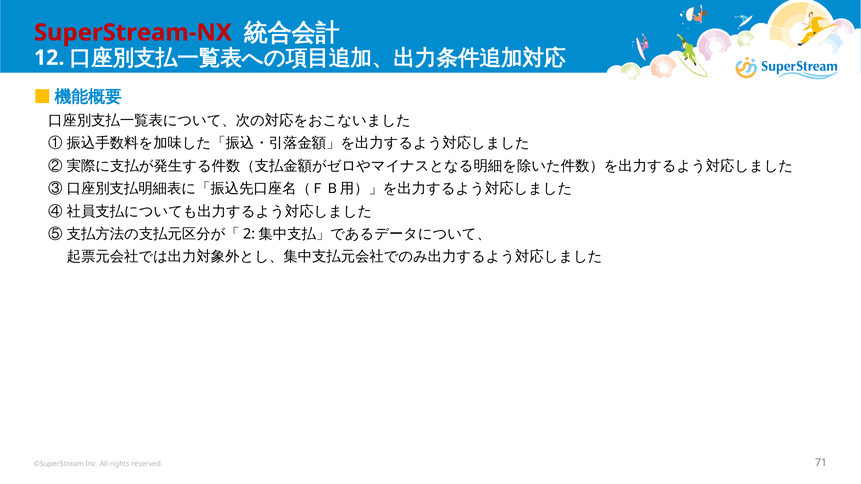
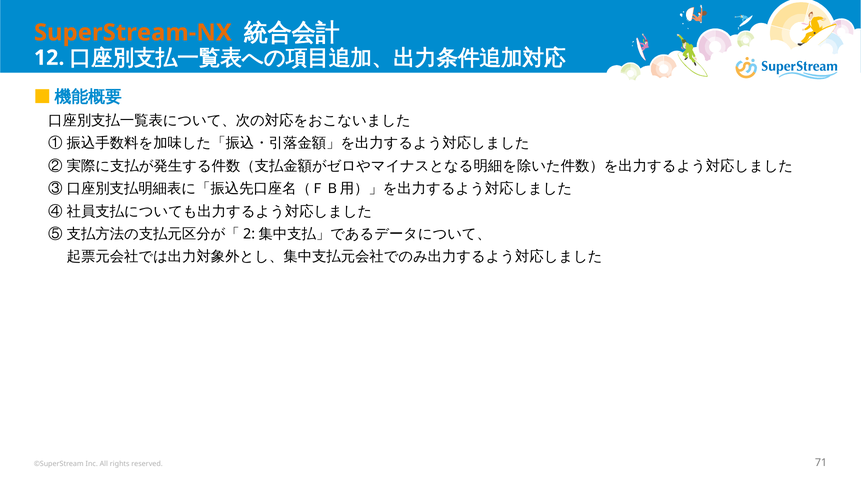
SuperStream-NX colour: red -> orange
